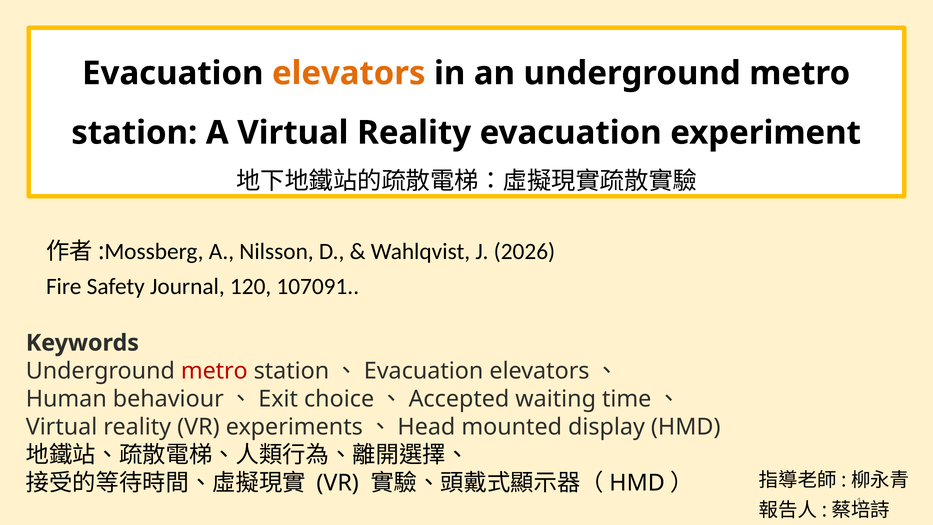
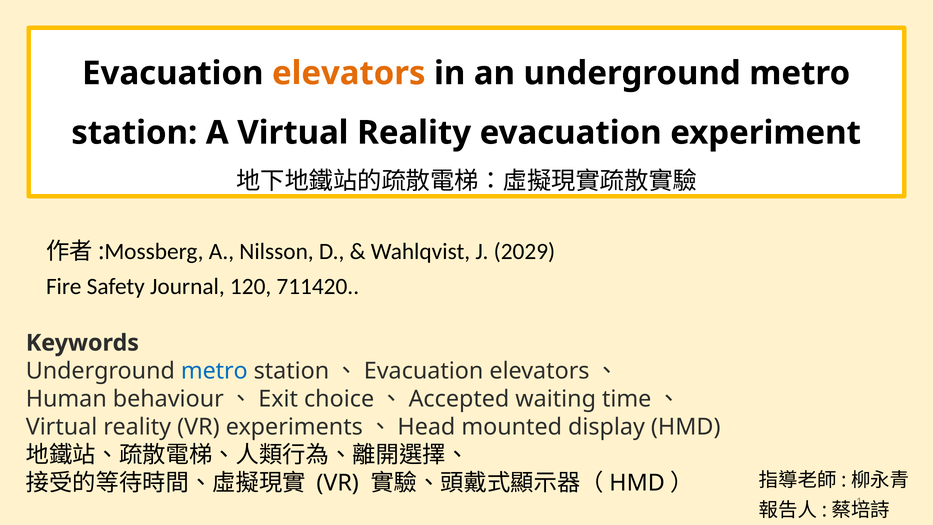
2026: 2026 -> 2029
107091: 107091 -> 711420
metro at (214, 371) colour: red -> blue
